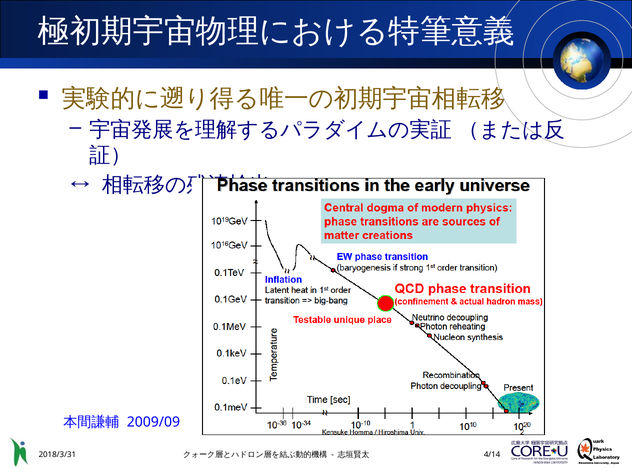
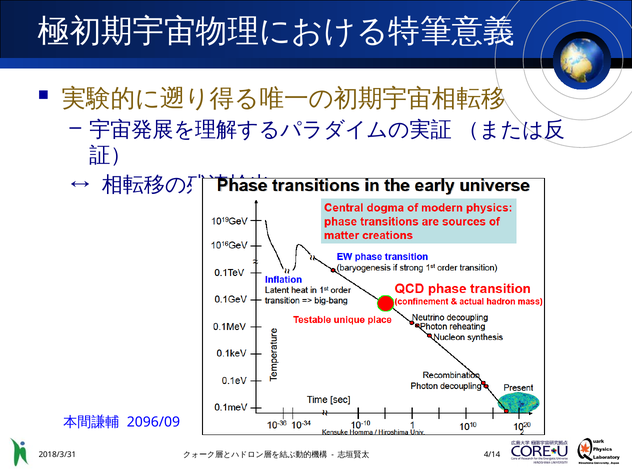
2009/09: 2009/09 -> 2096/09
